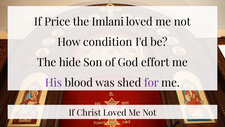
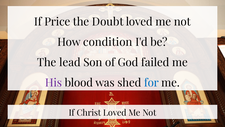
Imlani: Imlani -> Doubt
hide: hide -> lead
effort: effort -> failed
for colour: purple -> blue
